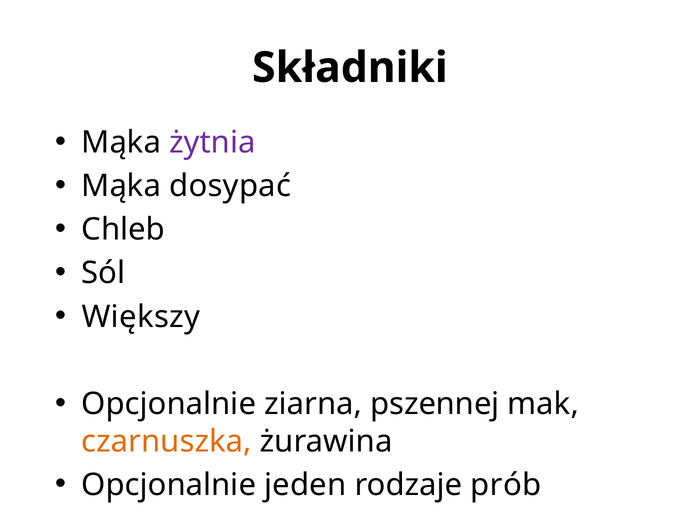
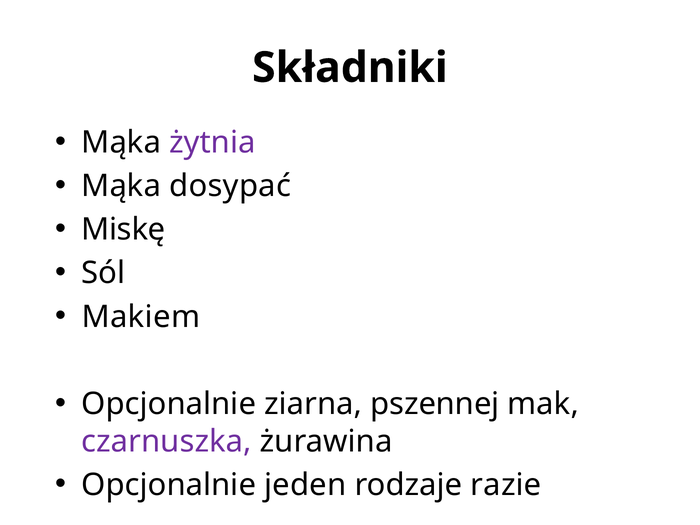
Chleb: Chleb -> Miskę
Większy: Większy -> Makiem
czarnuszka colour: orange -> purple
prób: prób -> razie
